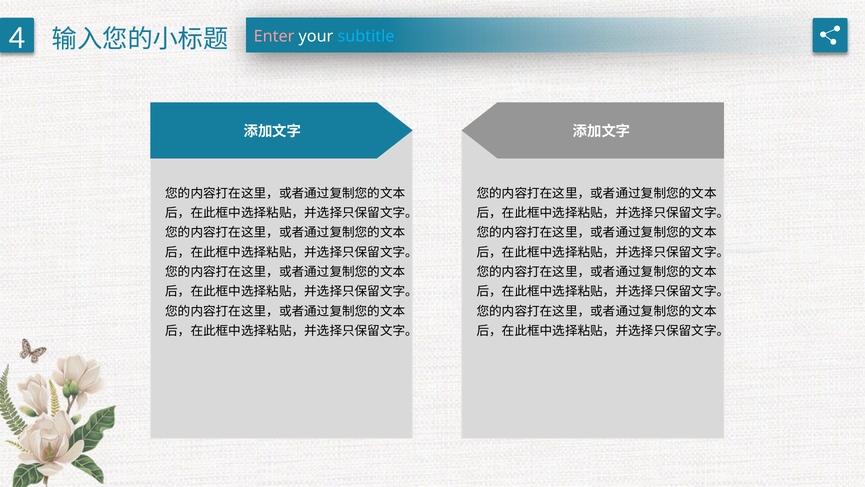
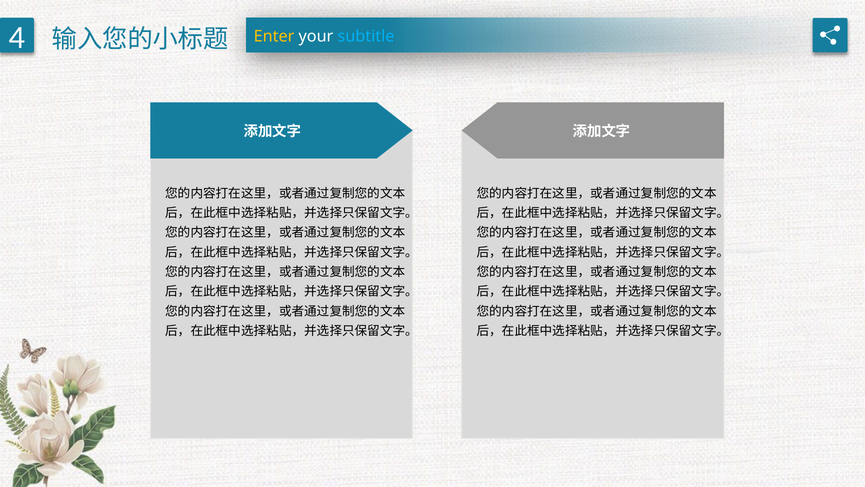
Enter colour: pink -> yellow
